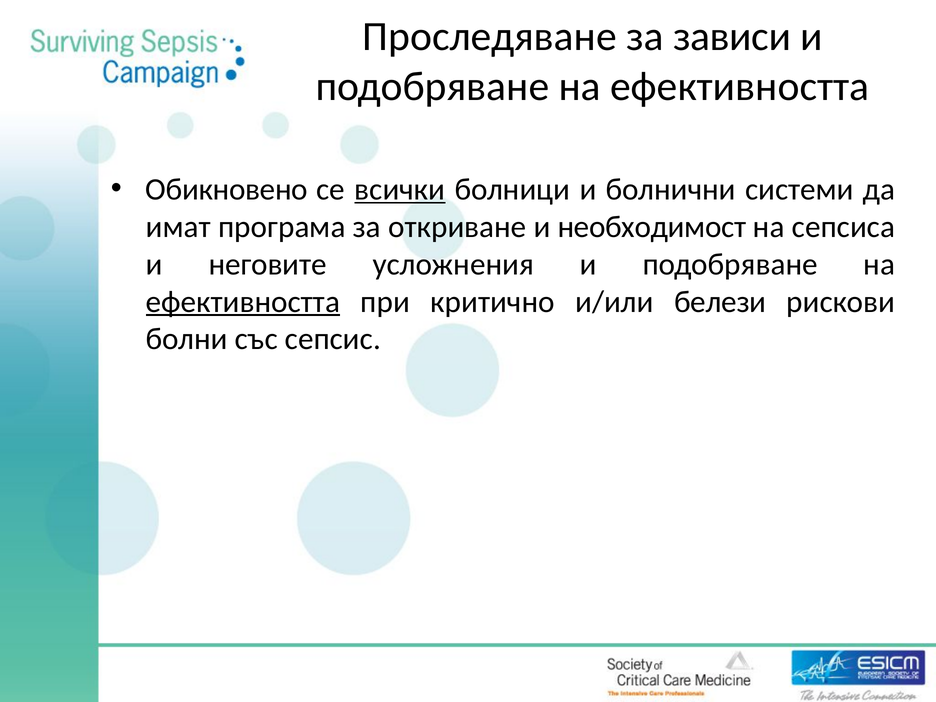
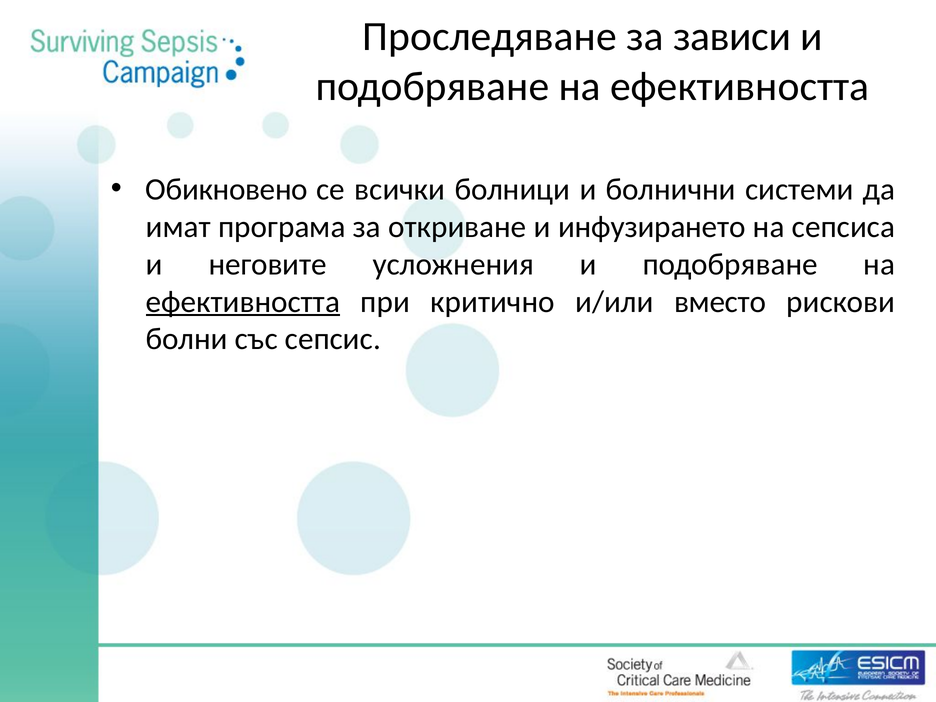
всички underline: present -> none
необходимост: необходимост -> инфузирането
белези: белези -> вместо
